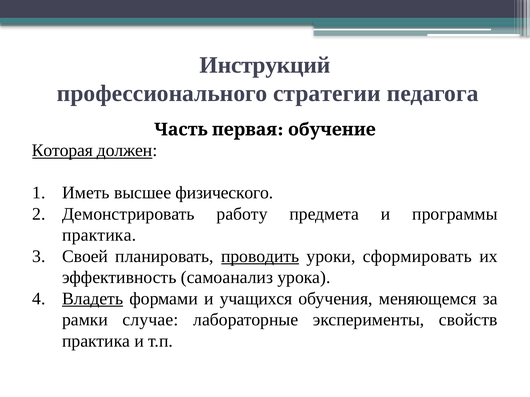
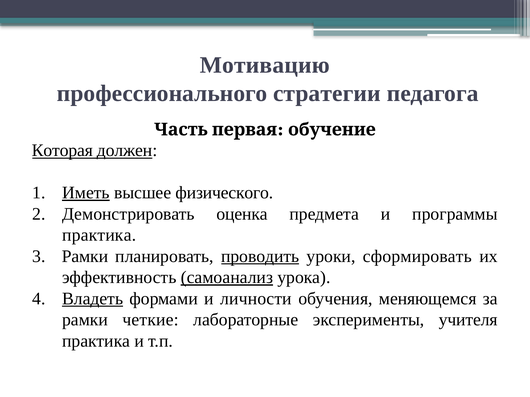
Инструкций: Инструкций -> Мотивацию
Иметь underline: none -> present
работу: работу -> оценка
Своей at (85, 257): Своей -> Рамки
самоанализ underline: none -> present
учащихся: учащихся -> личности
случае: случае -> четкие
свойств: свойств -> учителя
